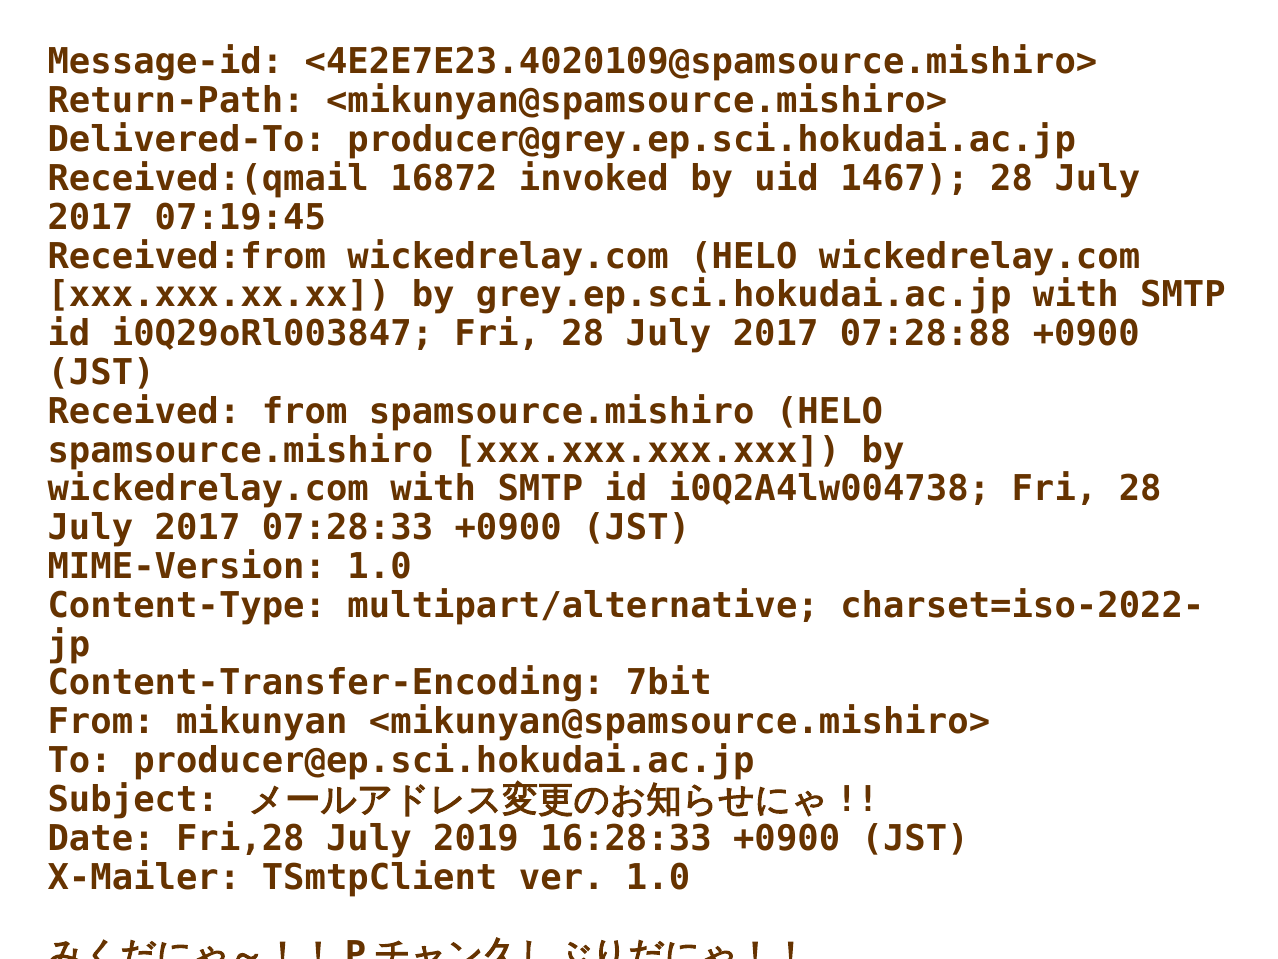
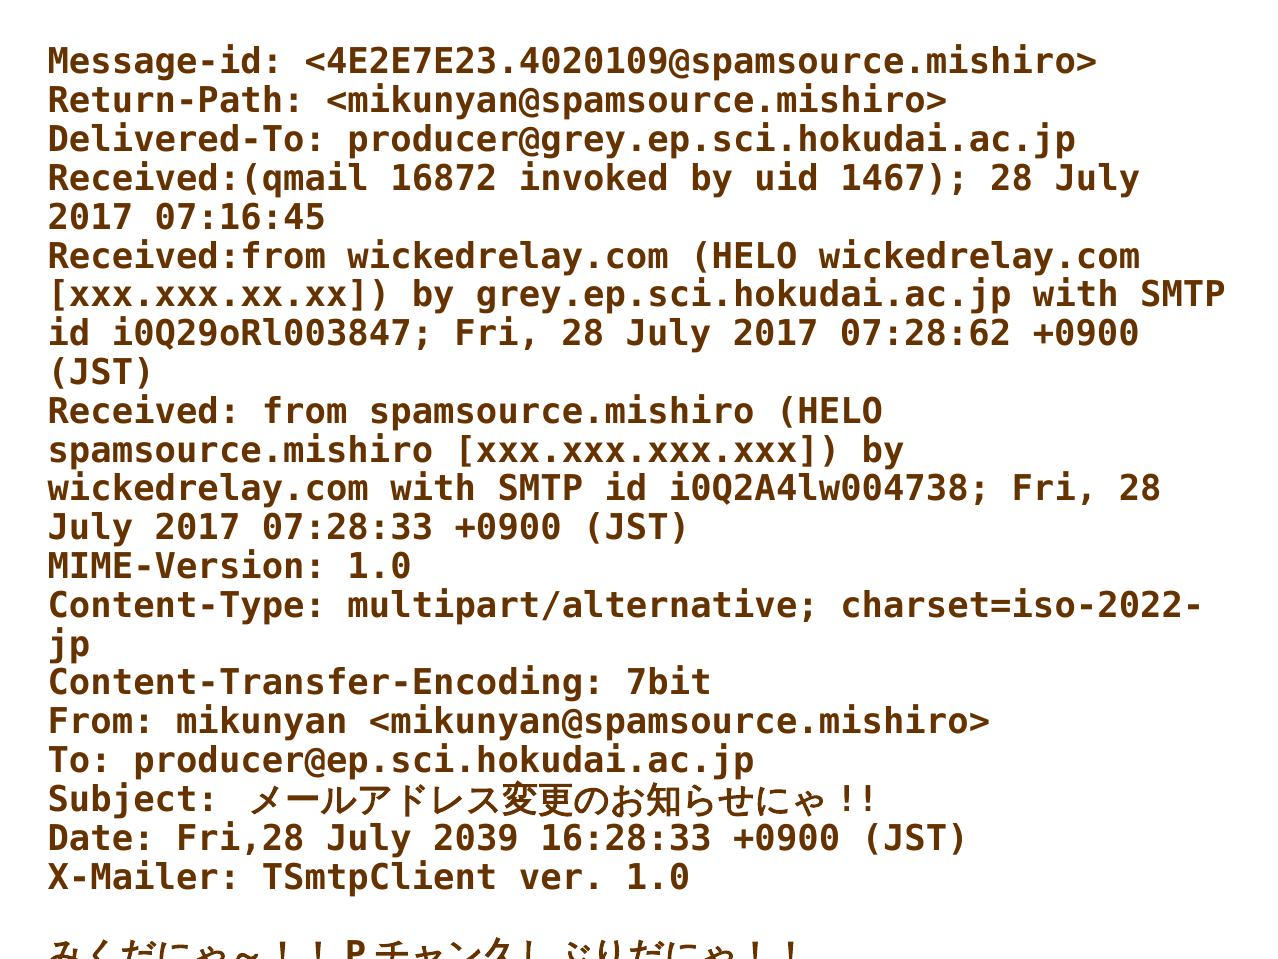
07:19:45: 07:19:45 -> 07:16:45
07:28:88: 07:28:88 -> 07:28:62
2019: 2019 -> 2039
